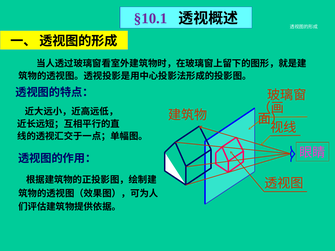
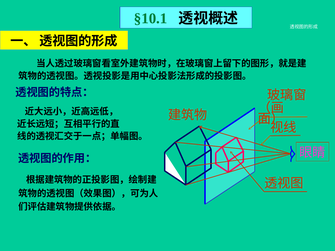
§10.1 colour: purple -> green
